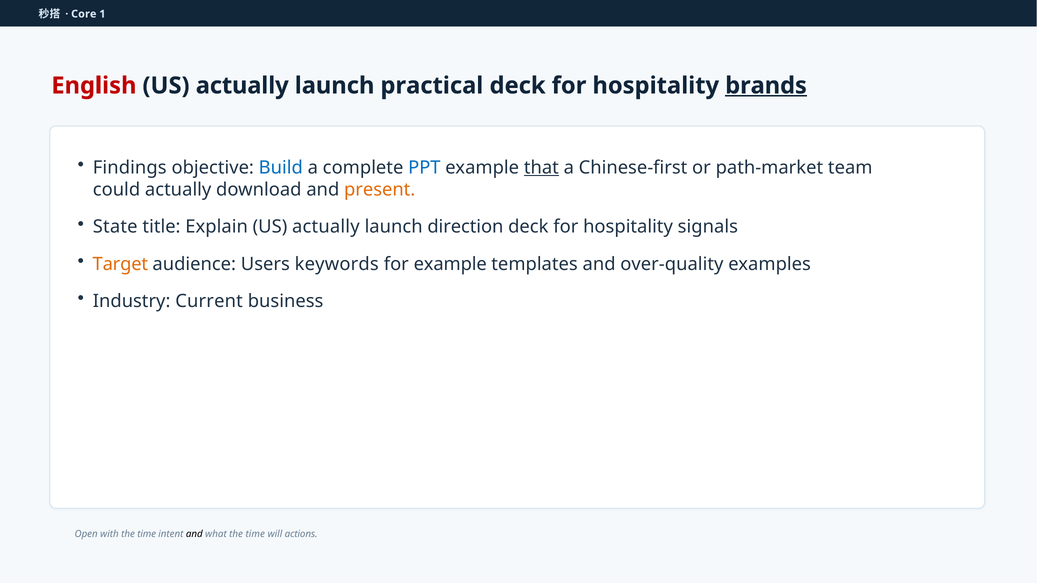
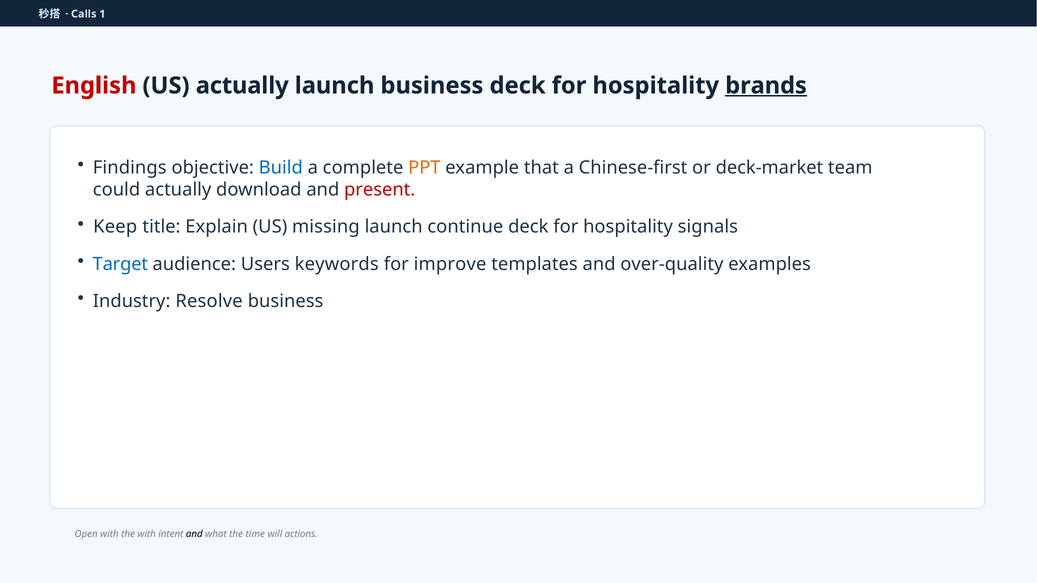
Core: Core -> Calls
launch practical: practical -> business
PPT colour: blue -> orange
that underline: present -> none
path-market: path-market -> deck-market
present colour: orange -> red
State: State -> Keep
actually at (326, 227): actually -> missing
direction: direction -> continue
Target colour: orange -> blue
for example: example -> improve
Current: Current -> Resolve
with the time: time -> with
